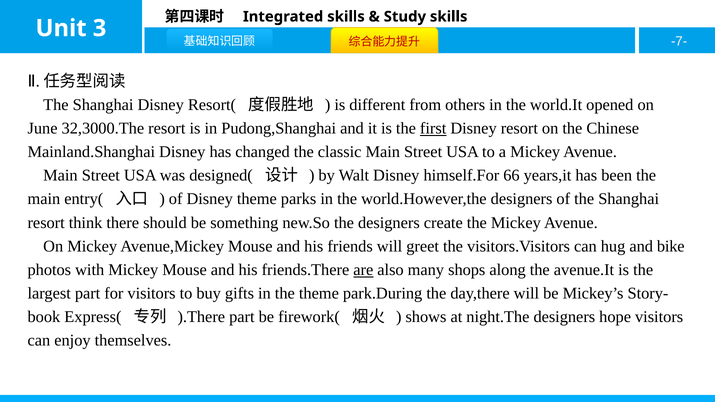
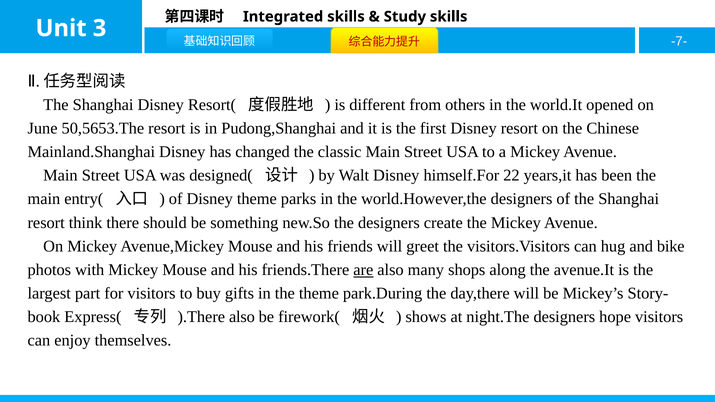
32,3000.The: 32,3000.The -> 50,5653.The
first underline: present -> none
66: 66 -> 22
).There part: part -> also
